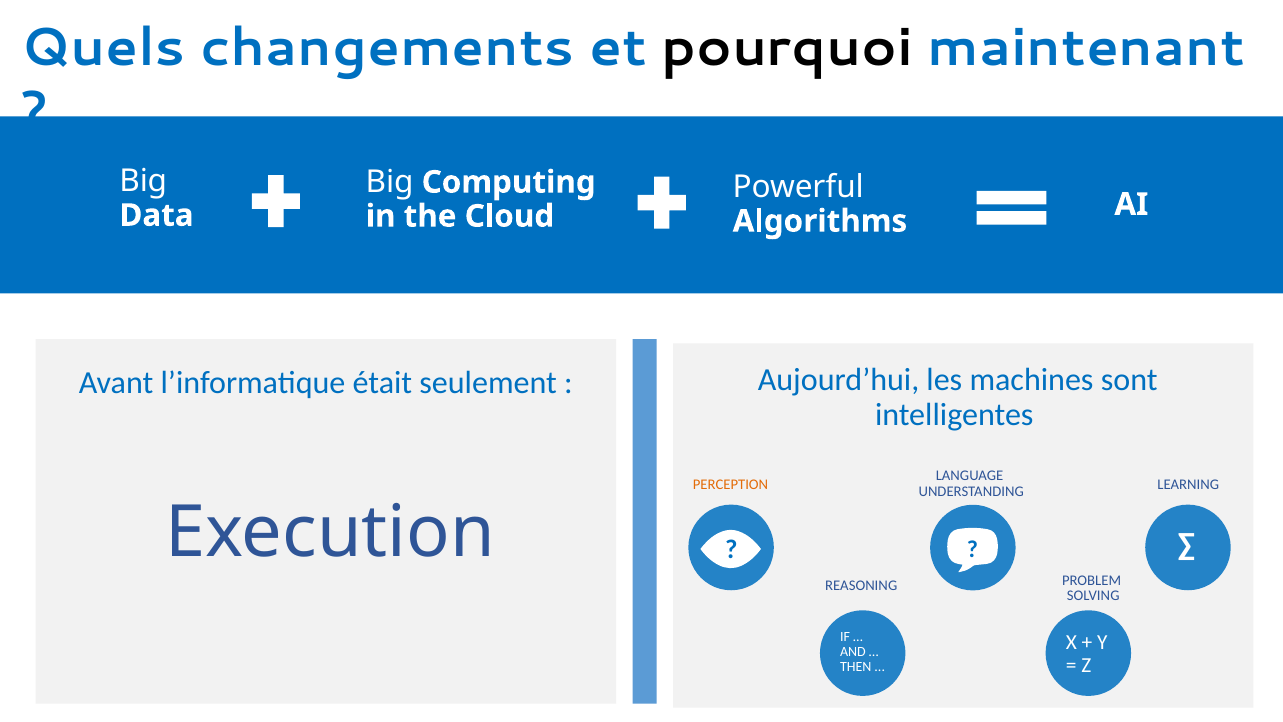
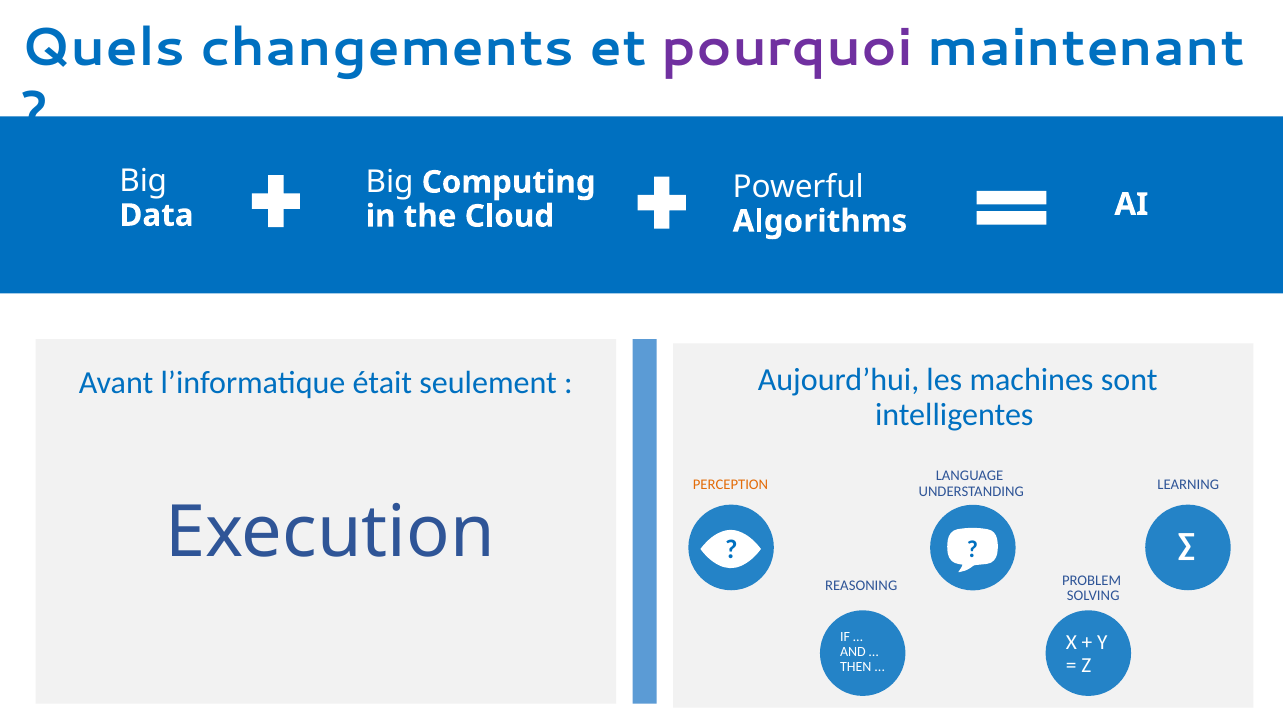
pourquoi colour: black -> purple
